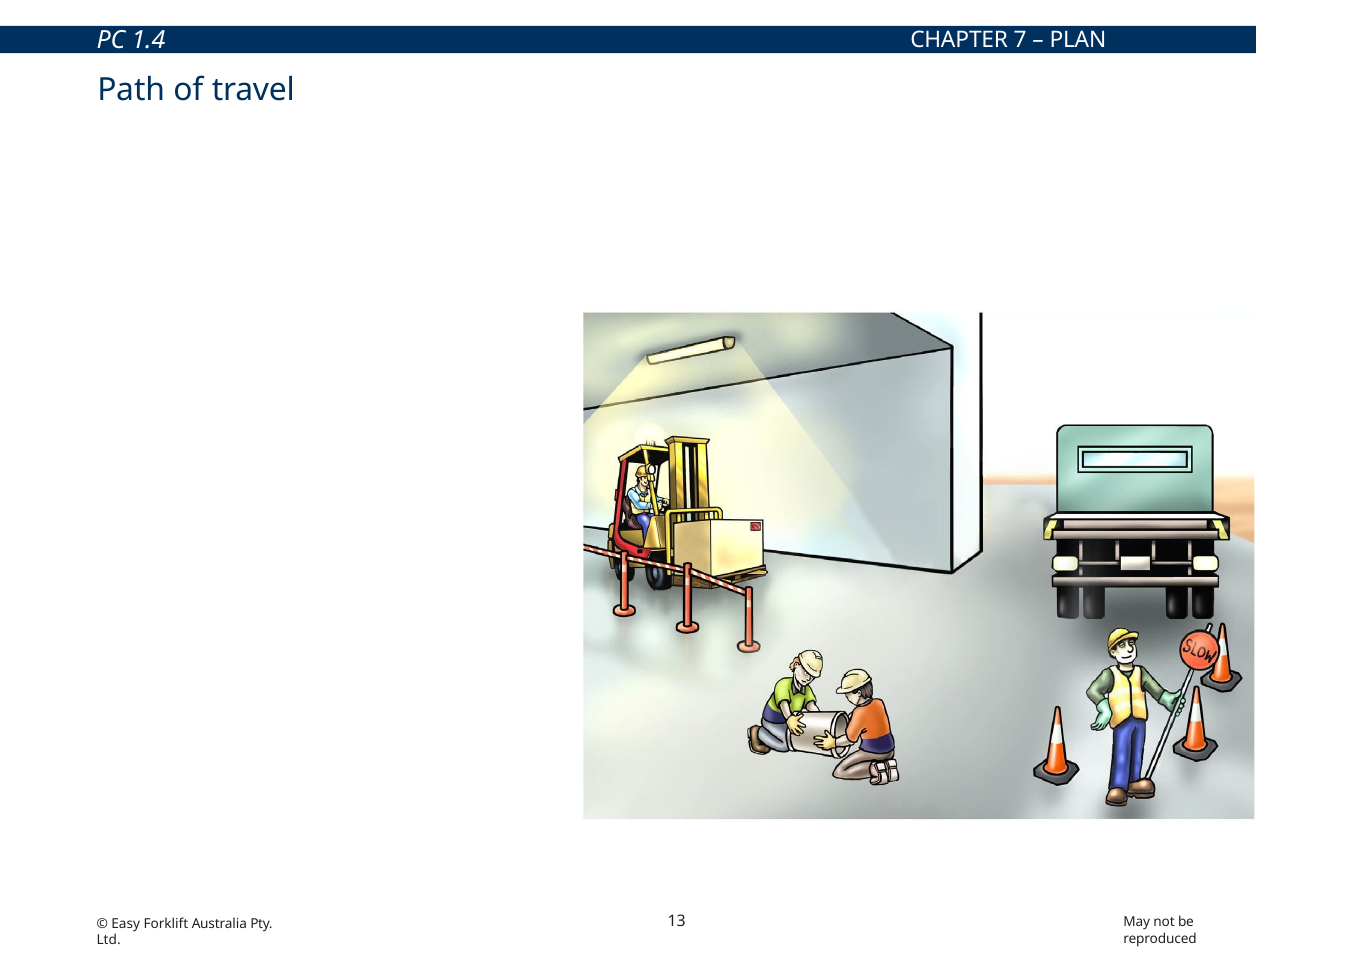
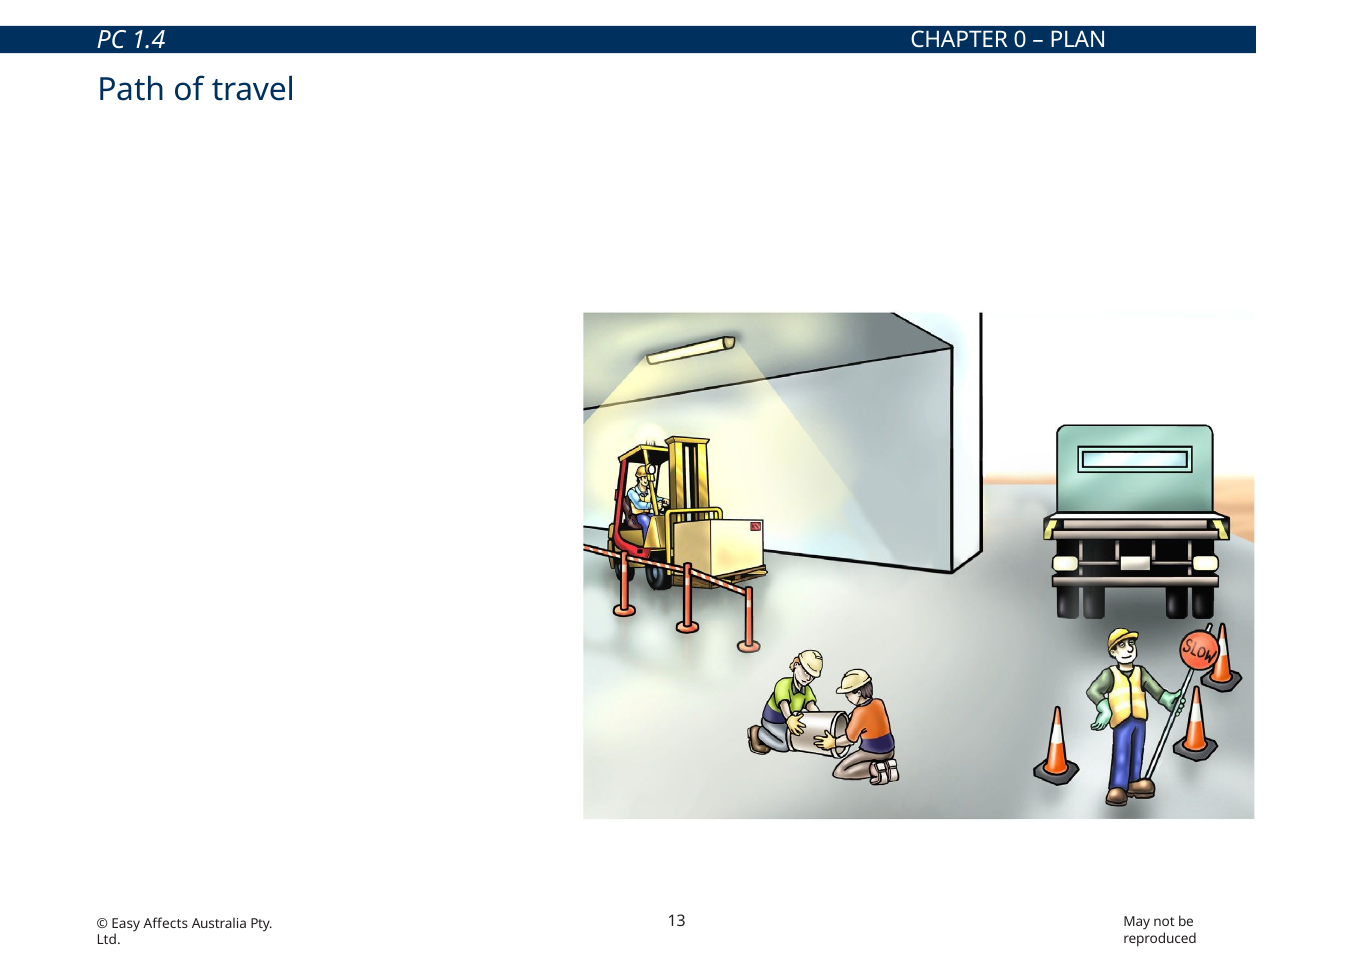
7: 7 -> 0
Easy Forklift: Forklift -> Affects
